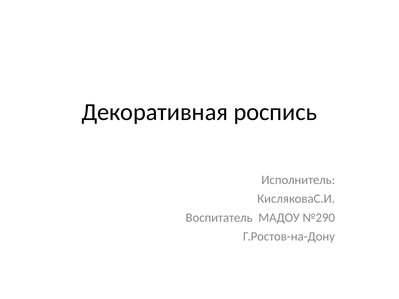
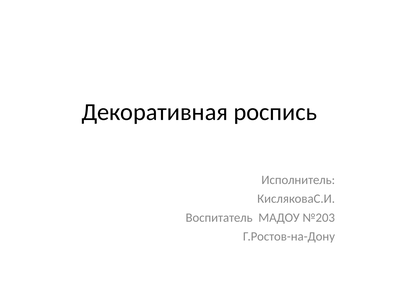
№290: №290 -> №203
